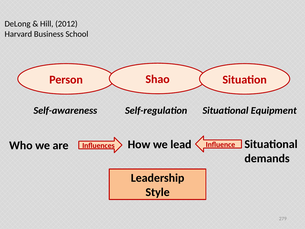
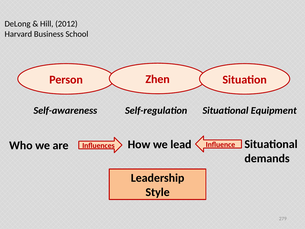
Shao: Shao -> Zhen
